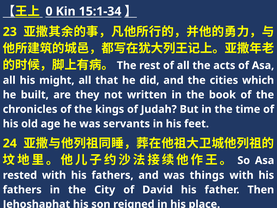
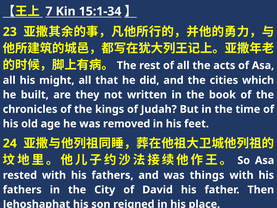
0: 0 -> 7
servants: servants -> removed
